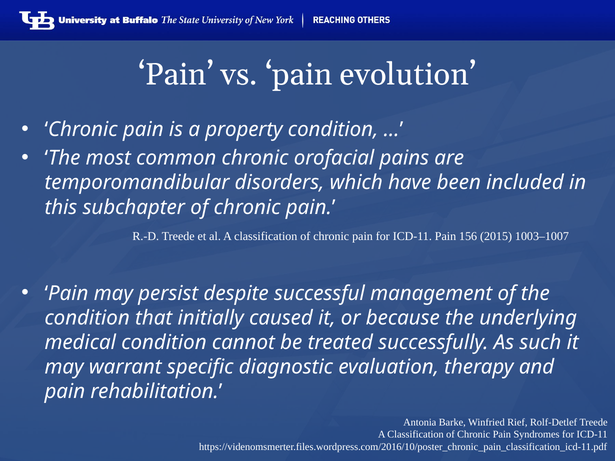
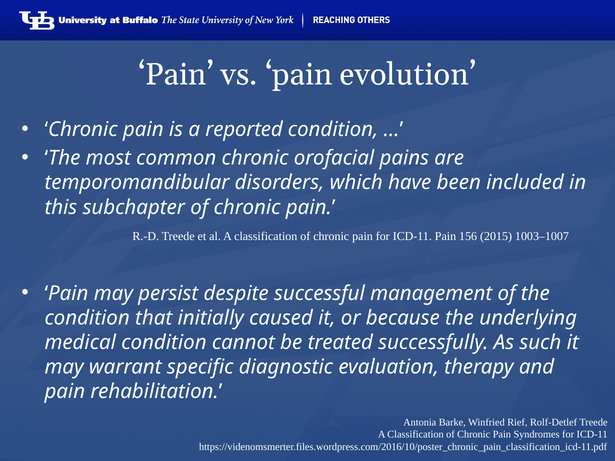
property: property -> reported
